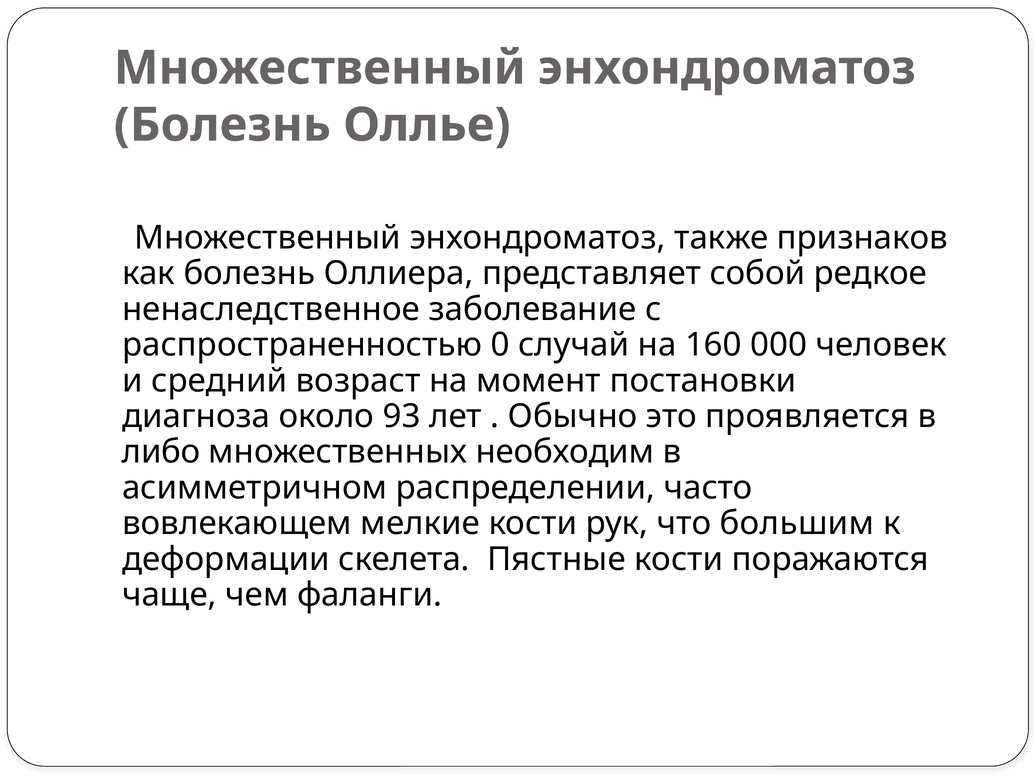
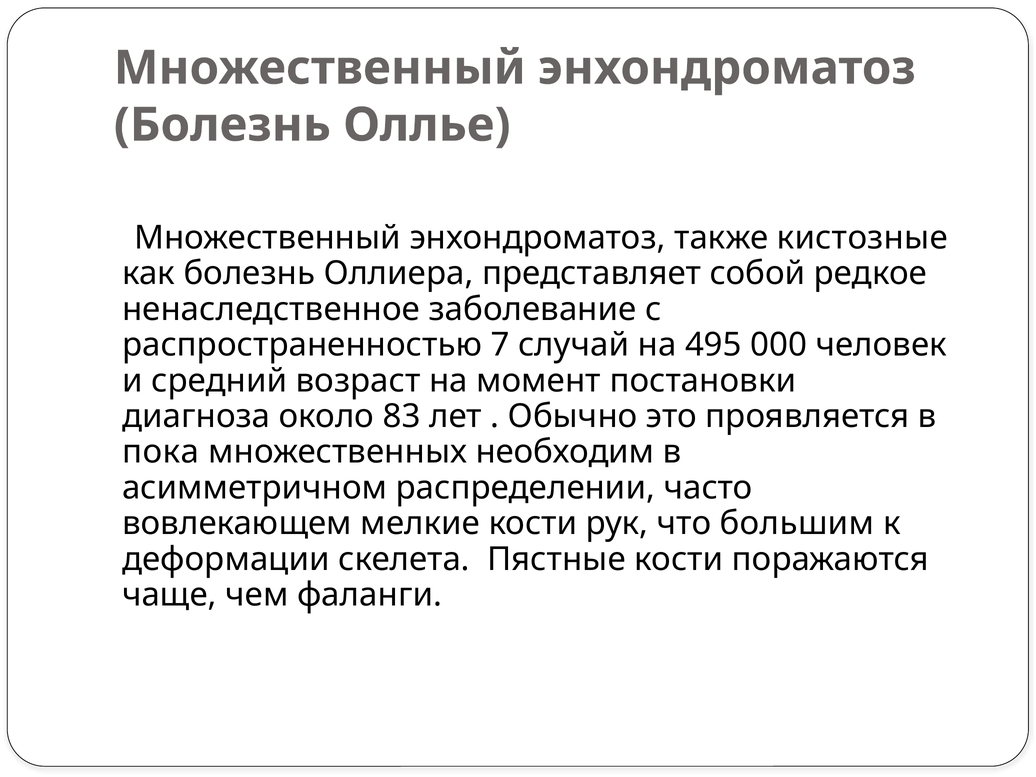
признаков: признаков -> кистозные
0: 0 -> 7
160: 160 -> 495
93: 93 -> 83
либо: либо -> пока
